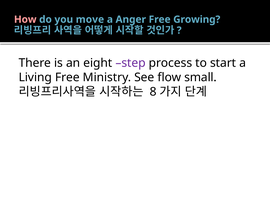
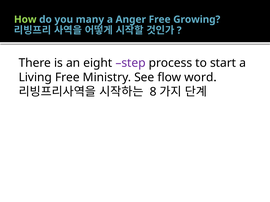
How colour: pink -> light green
move: move -> many
small: small -> word
